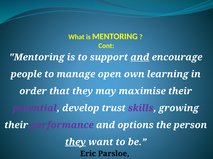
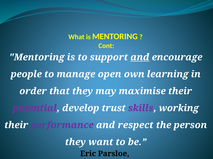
growing: growing -> working
options: options -> respect
they at (75, 143) underline: present -> none
